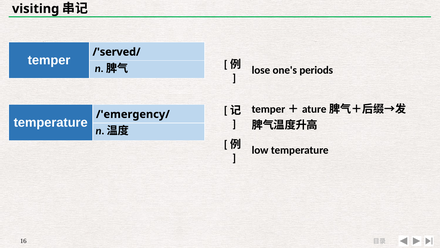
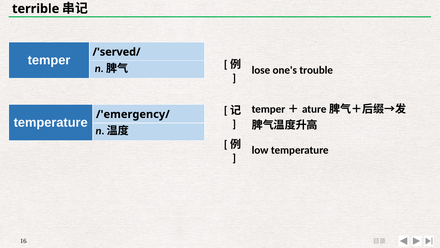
visiting: visiting -> terrible
periods: periods -> trouble
